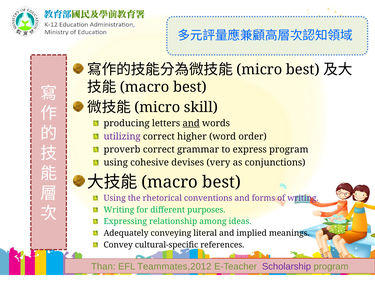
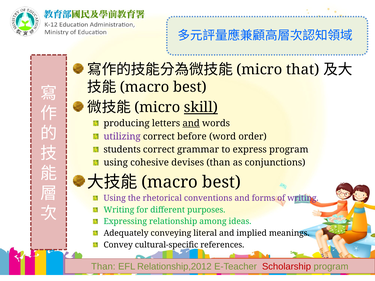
best at (303, 70): best -> that
skill underline: none -> present
higher: higher -> before
proverb: proverb -> students
devises very: very -> than
Teammates,2012: Teammates,2012 -> Relationship,2012
Scholarship colour: purple -> red
